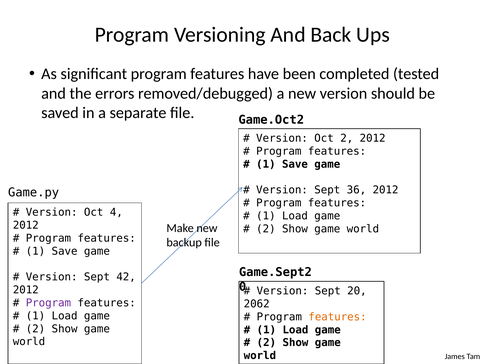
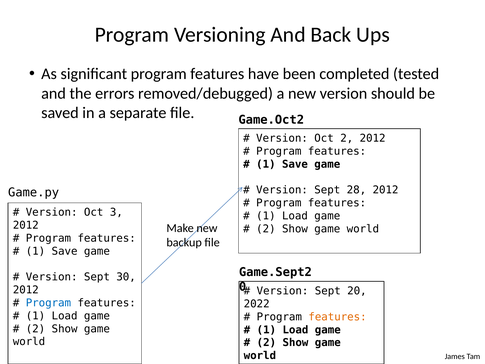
36: 36 -> 28
4: 4 -> 3
42: 42 -> 30
Program at (48, 303) colour: purple -> blue
2062: 2062 -> 2022
